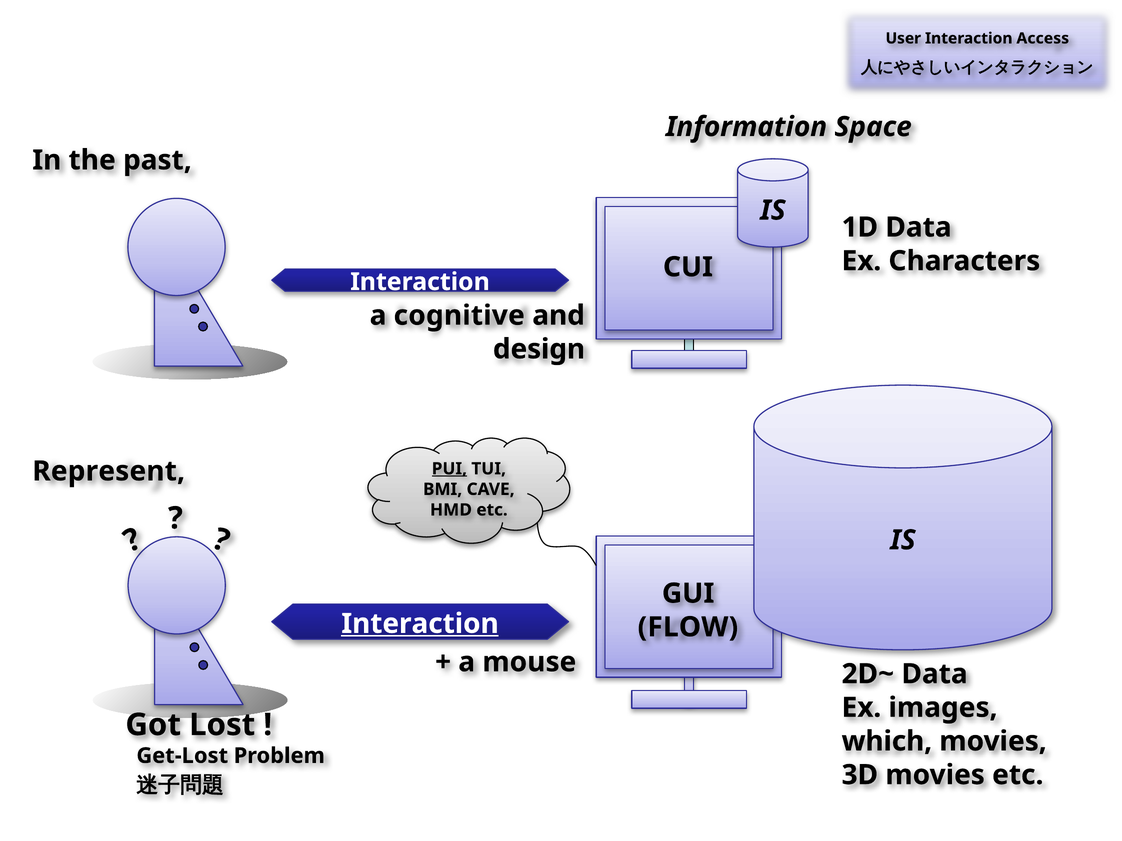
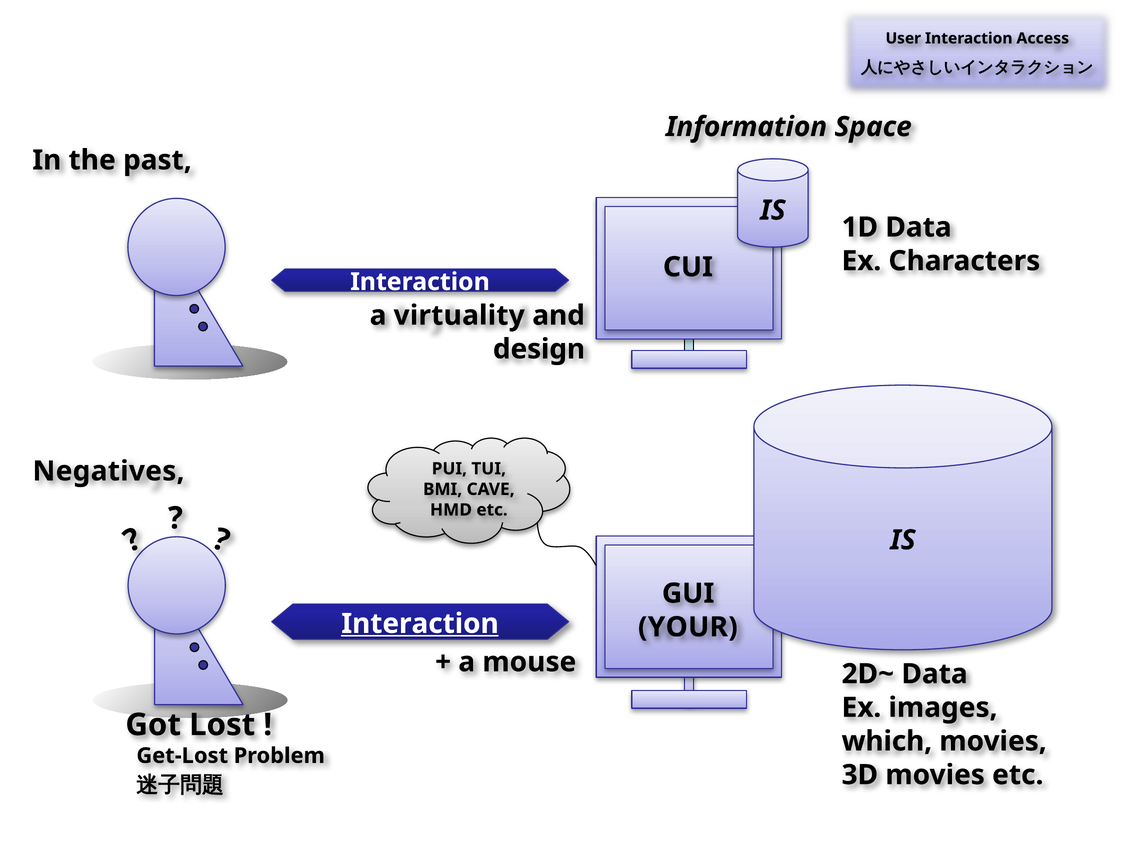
cognitive: cognitive -> virtuality
PUI underline: present -> none
Represent: Represent -> Negatives
FLOW: FLOW -> YOUR
